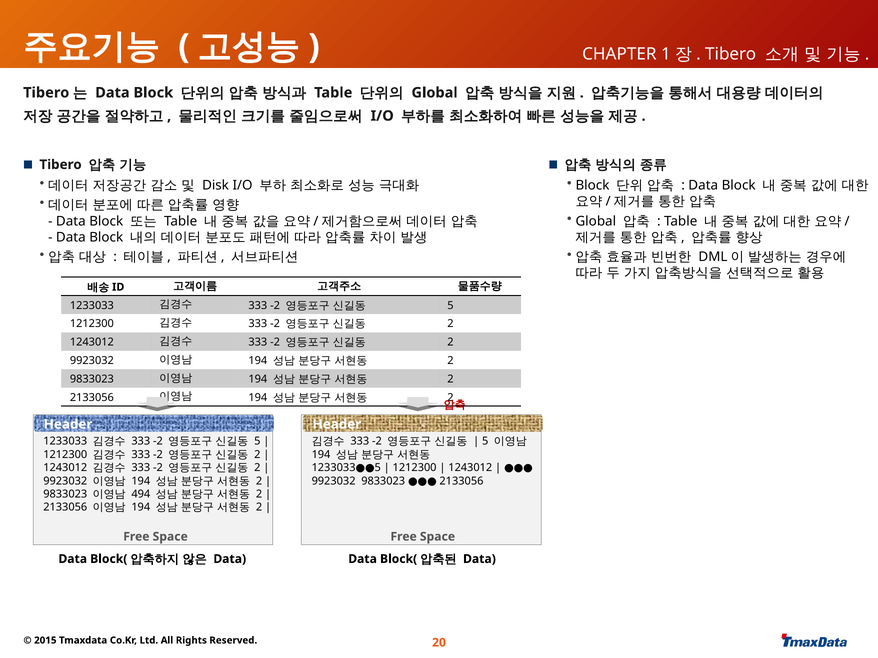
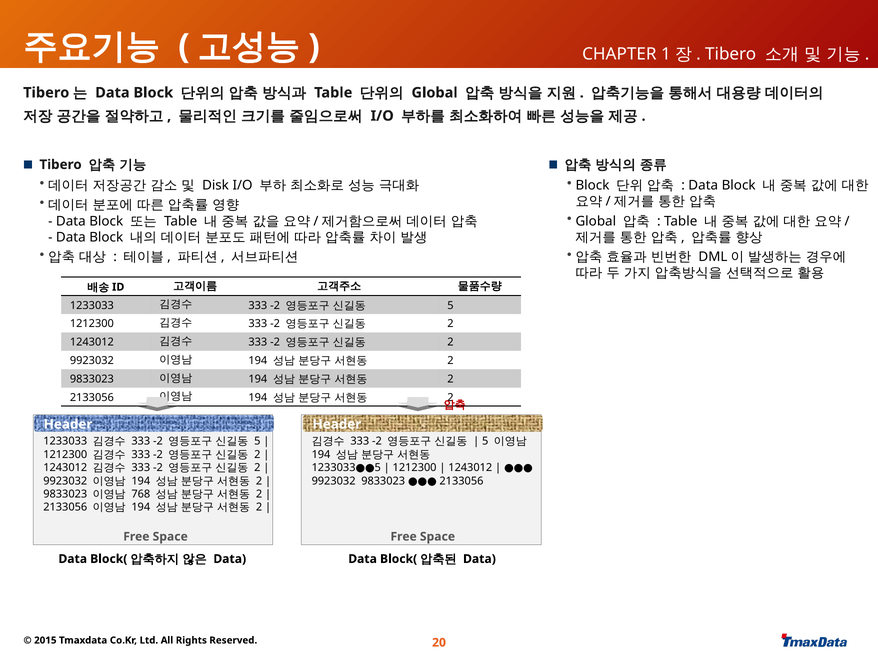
494: 494 -> 768
